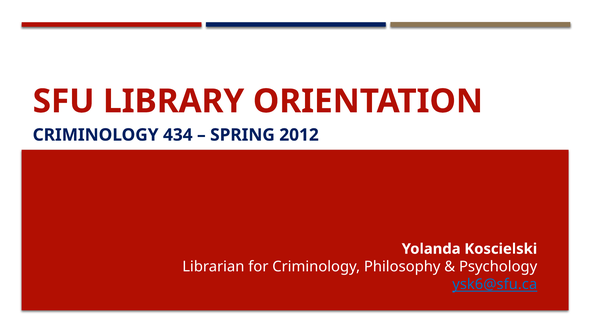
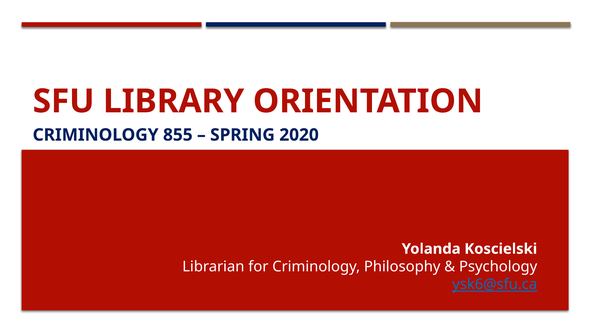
434: 434 -> 855
2012: 2012 -> 2020
